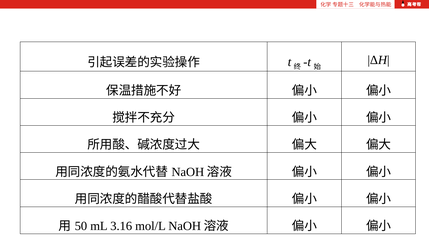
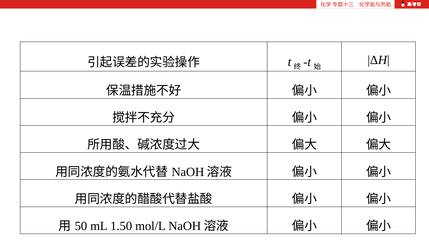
3.16: 3.16 -> 1.50
